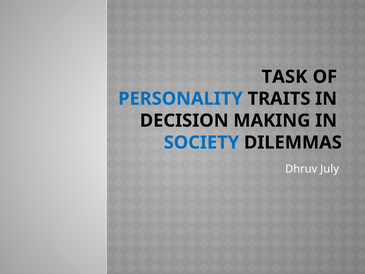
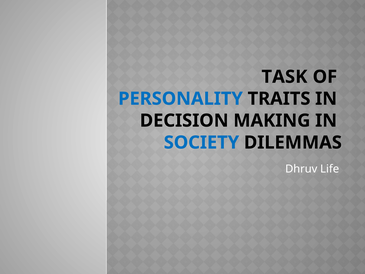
July: July -> Life
